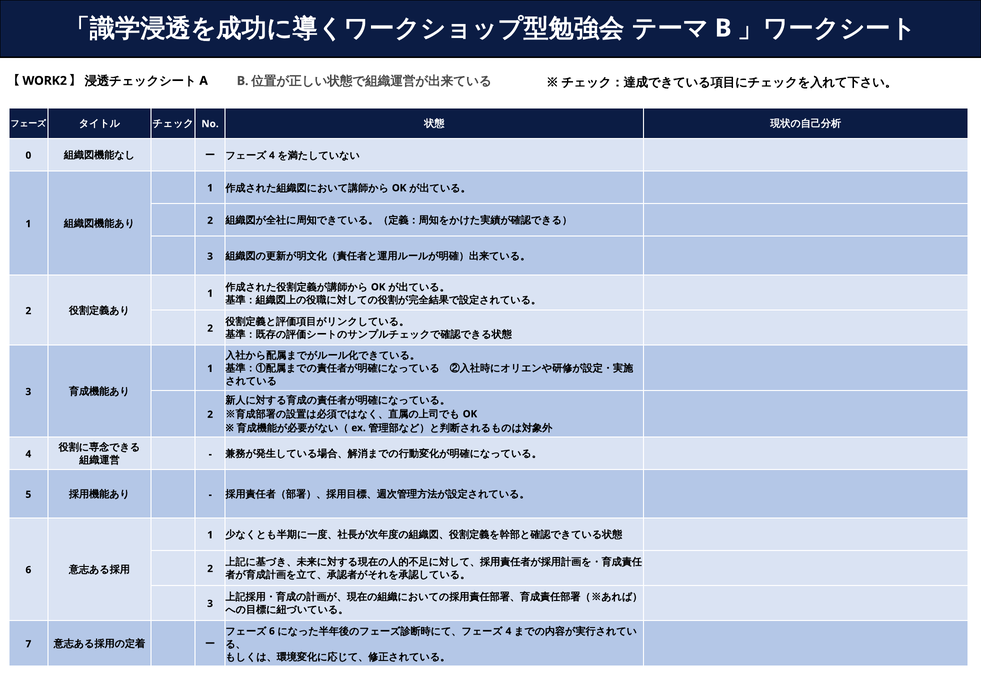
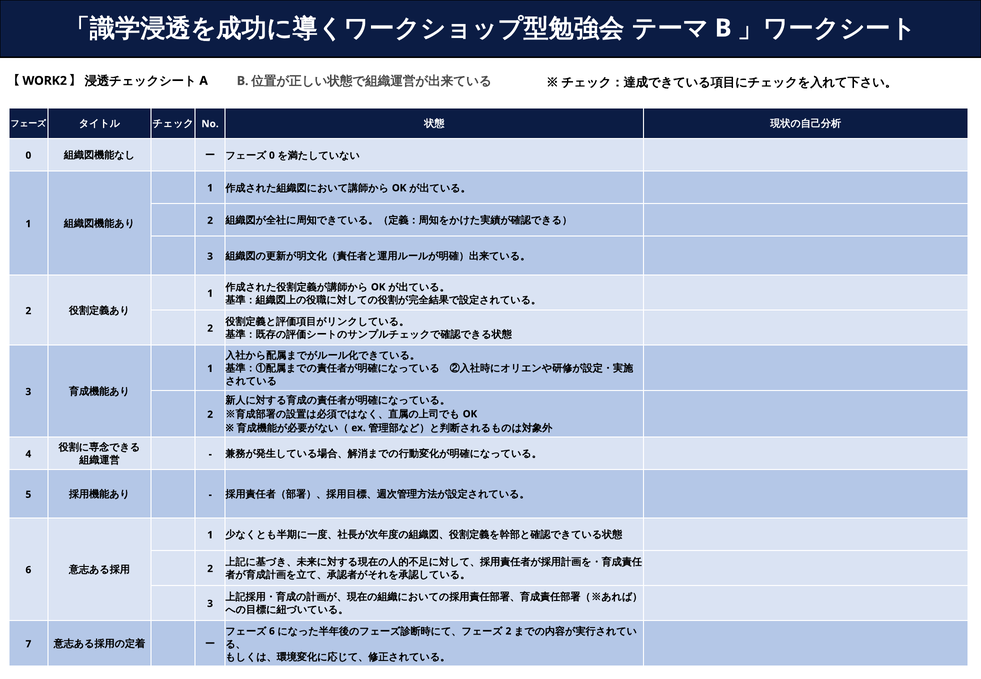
4 at (272, 155): 4 -> 0
4 at (508, 631): 4 -> 2
